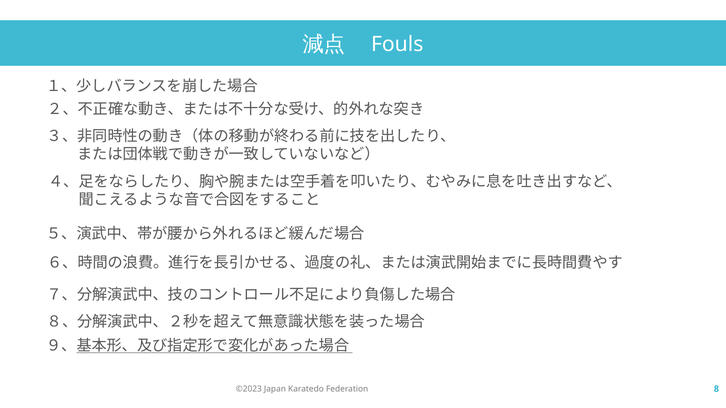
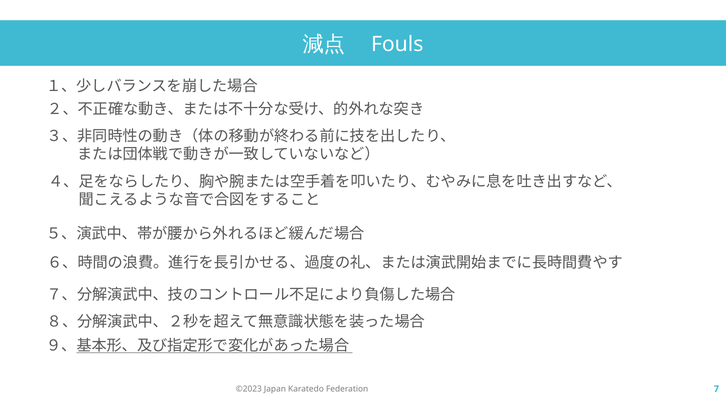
8: 8 -> 7
